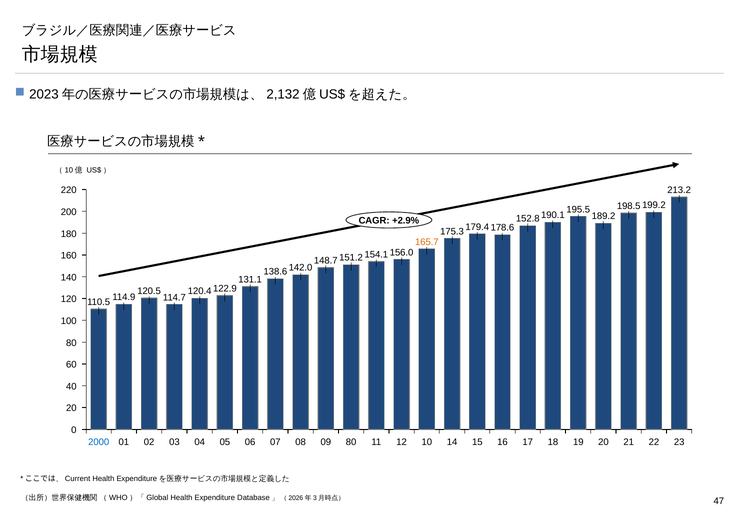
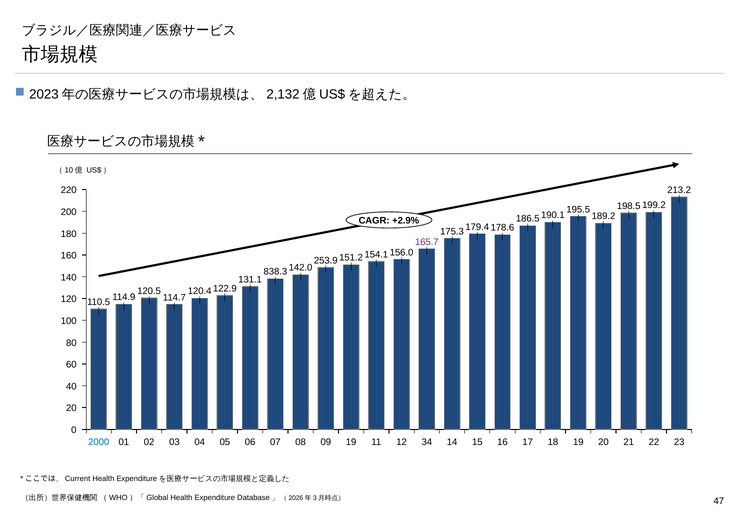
152.8: 152.8 -> 186.5
165.7 colour: orange -> purple
148.7: 148.7 -> 253.9
138.6: 138.6 -> 838.3
08 80: 80 -> 19
10: 10 -> 34
